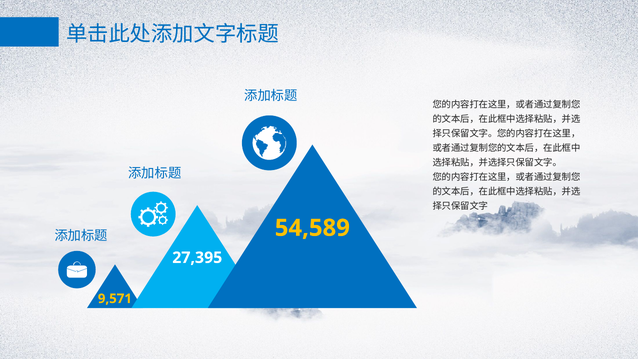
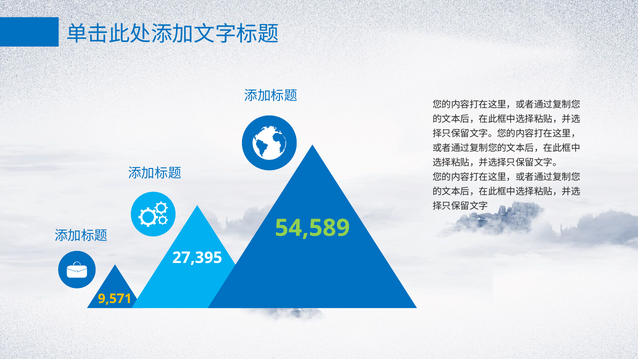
54,589 colour: yellow -> light green
